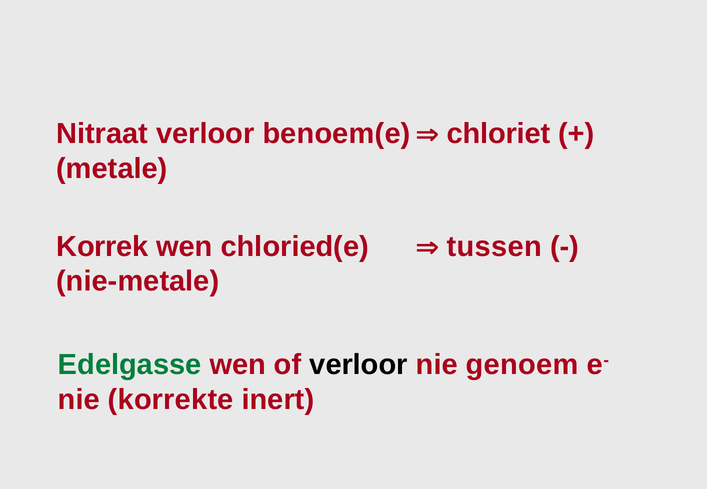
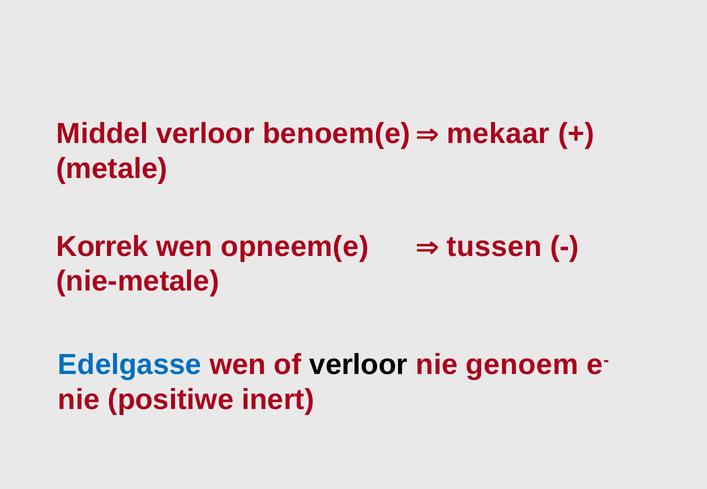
Nitraat: Nitraat -> Middel
chloriet: chloriet -> mekaar
chloried(e: chloried(e -> opneem(e
Edelgasse colour: green -> blue
korrekte: korrekte -> positiwe
